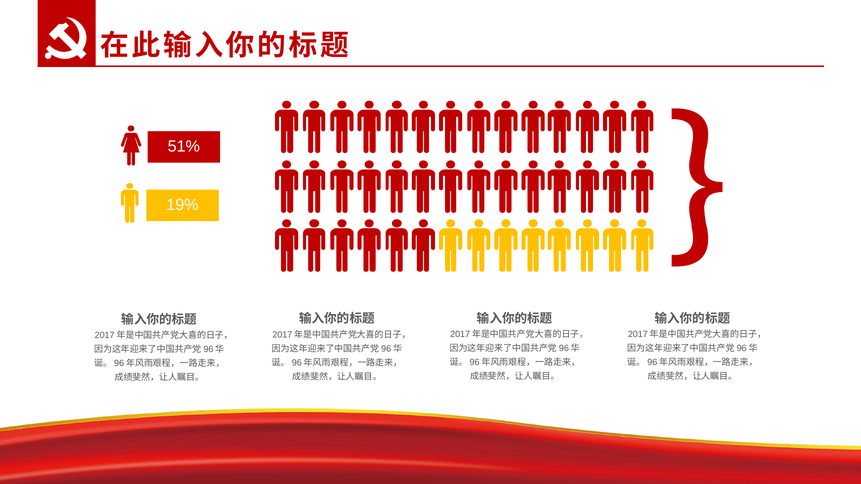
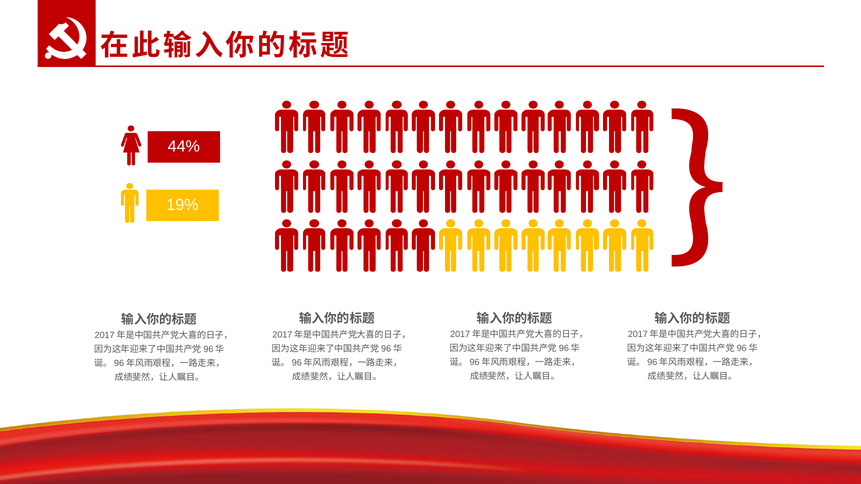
51%: 51% -> 44%
